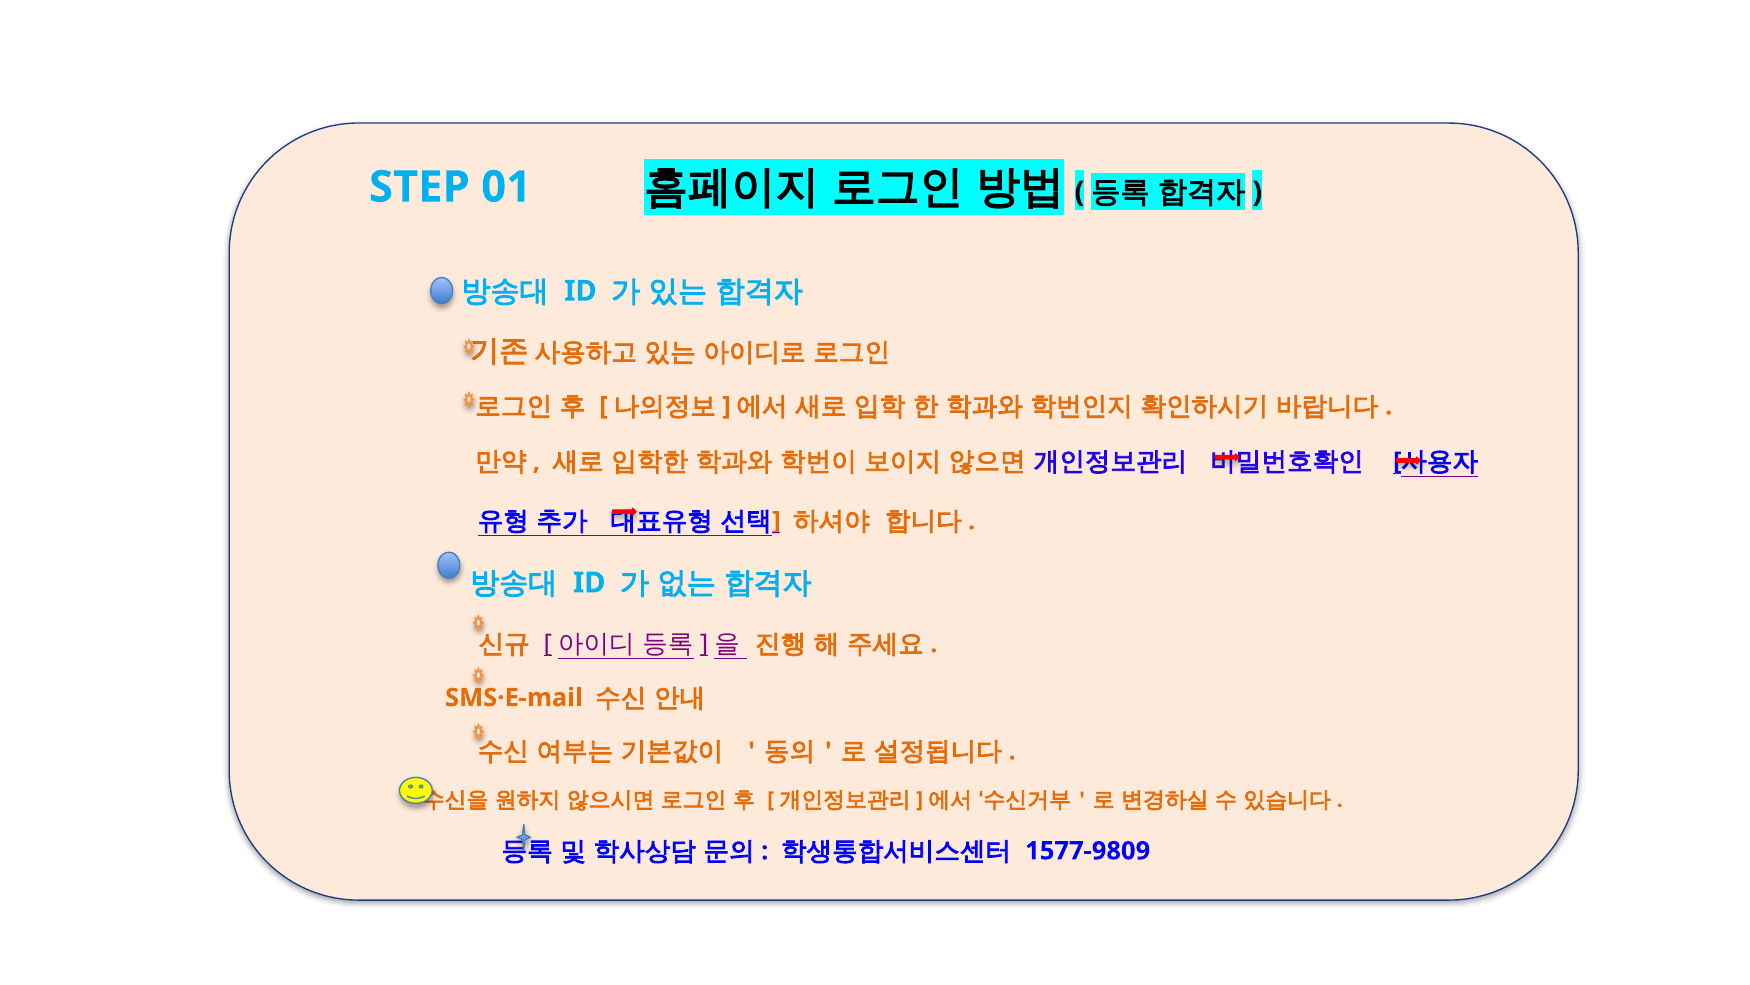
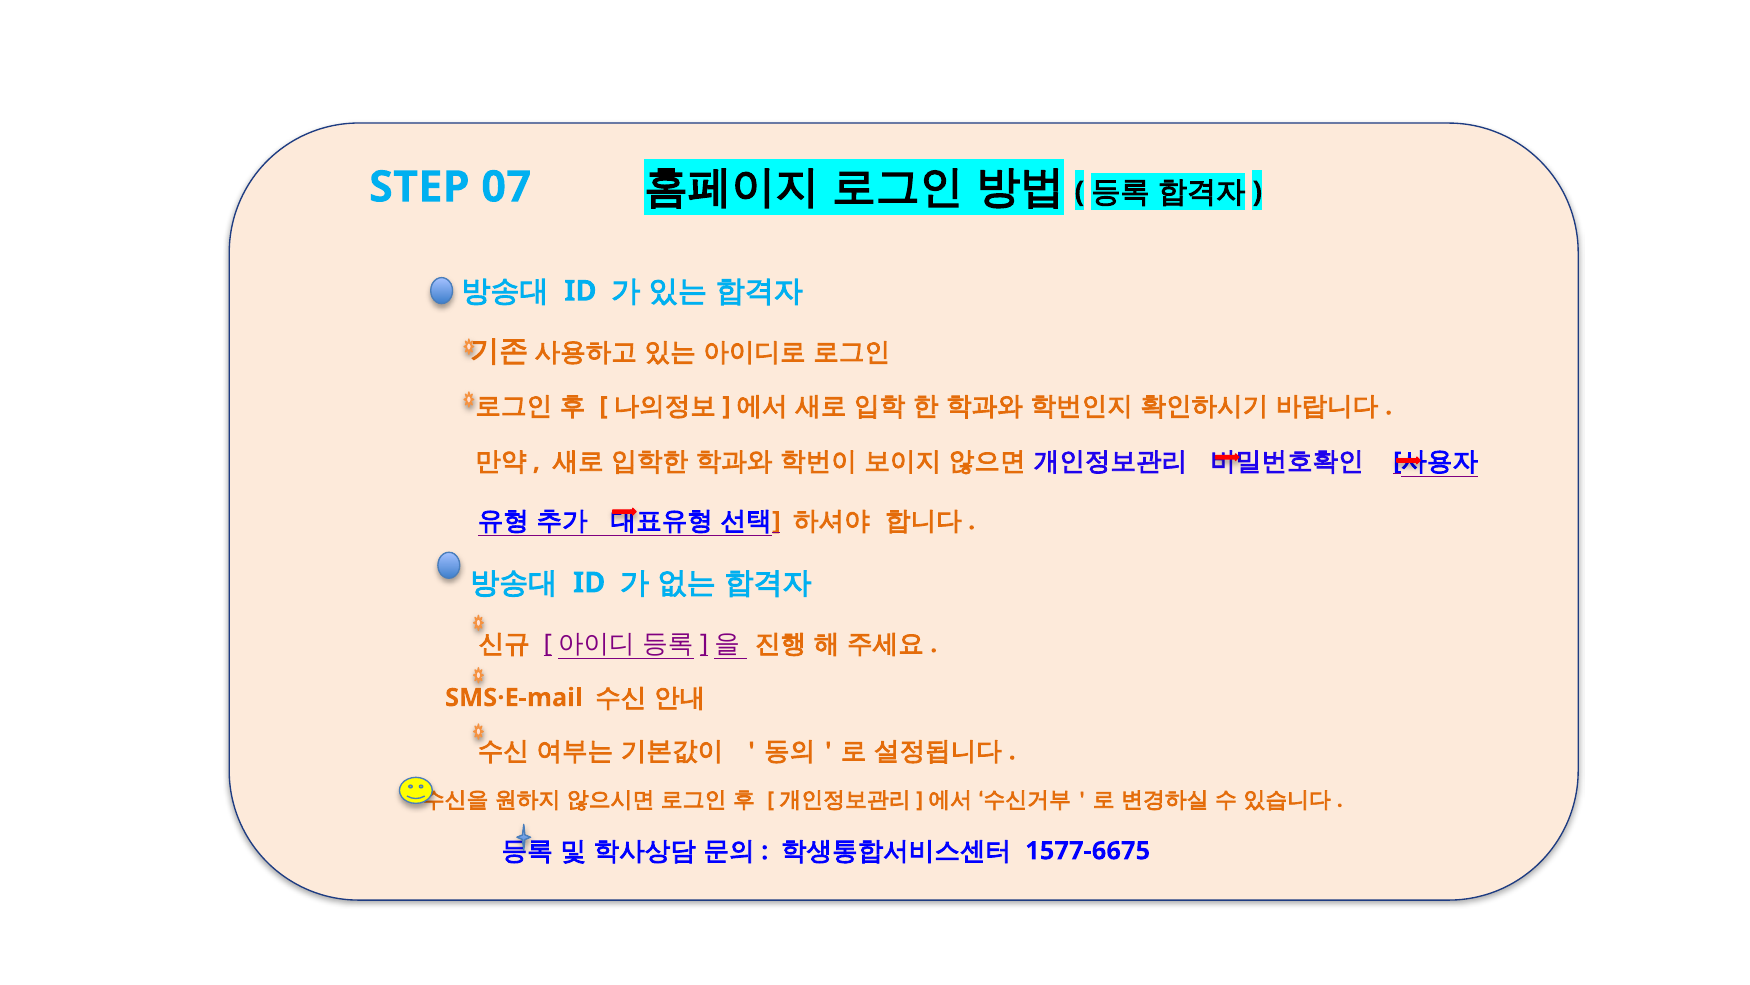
01: 01 -> 07
1577-9809: 1577-9809 -> 1577-6675
